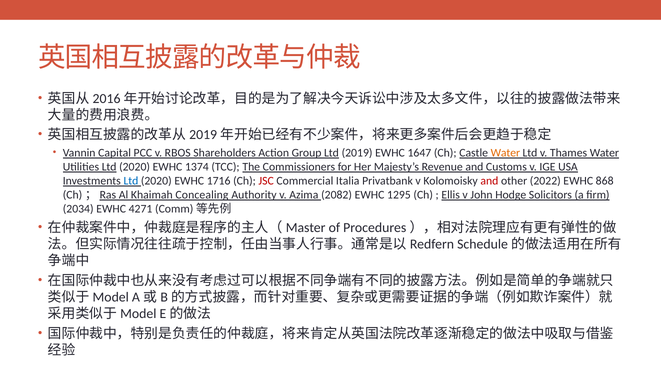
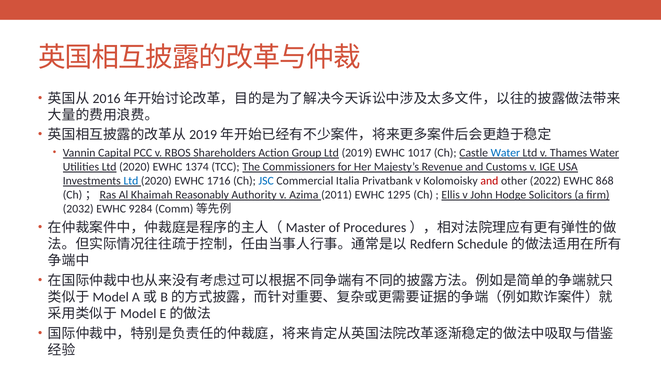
1647: 1647 -> 1017
Water at (505, 153) colour: orange -> blue
JSC colour: red -> blue
Concealing: Concealing -> Reasonably
2082: 2082 -> 2011
2034: 2034 -> 2032
4271: 4271 -> 9284
